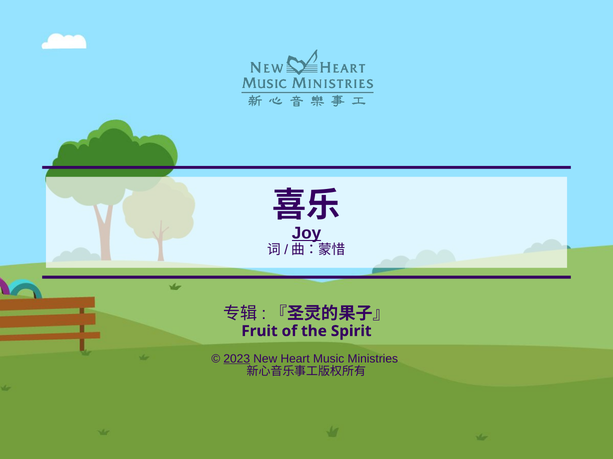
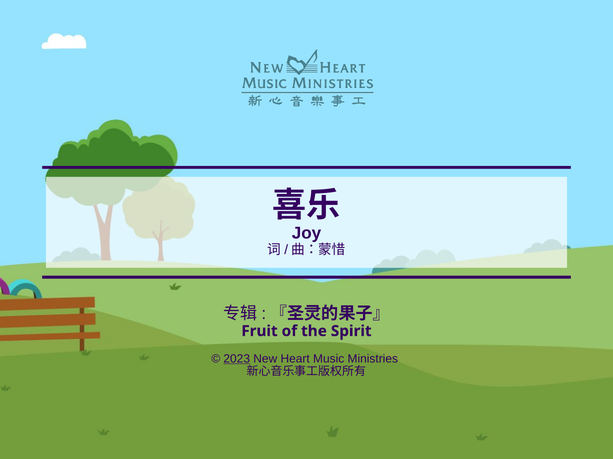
Joy underline: present -> none
